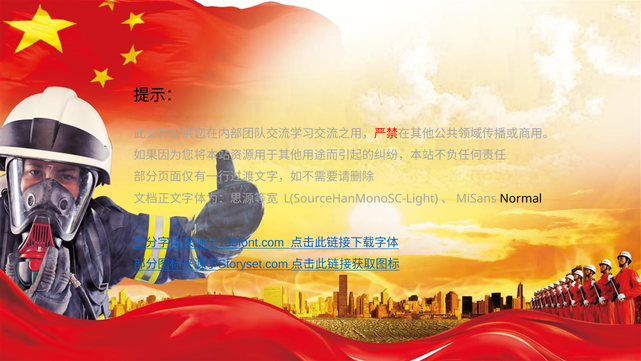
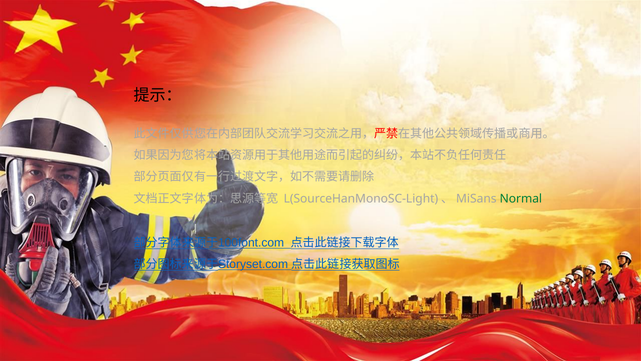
Normal colour: black -> green
